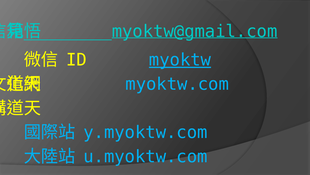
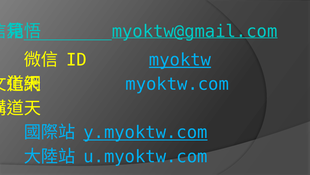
y.myoktw.com underline: none -> present
